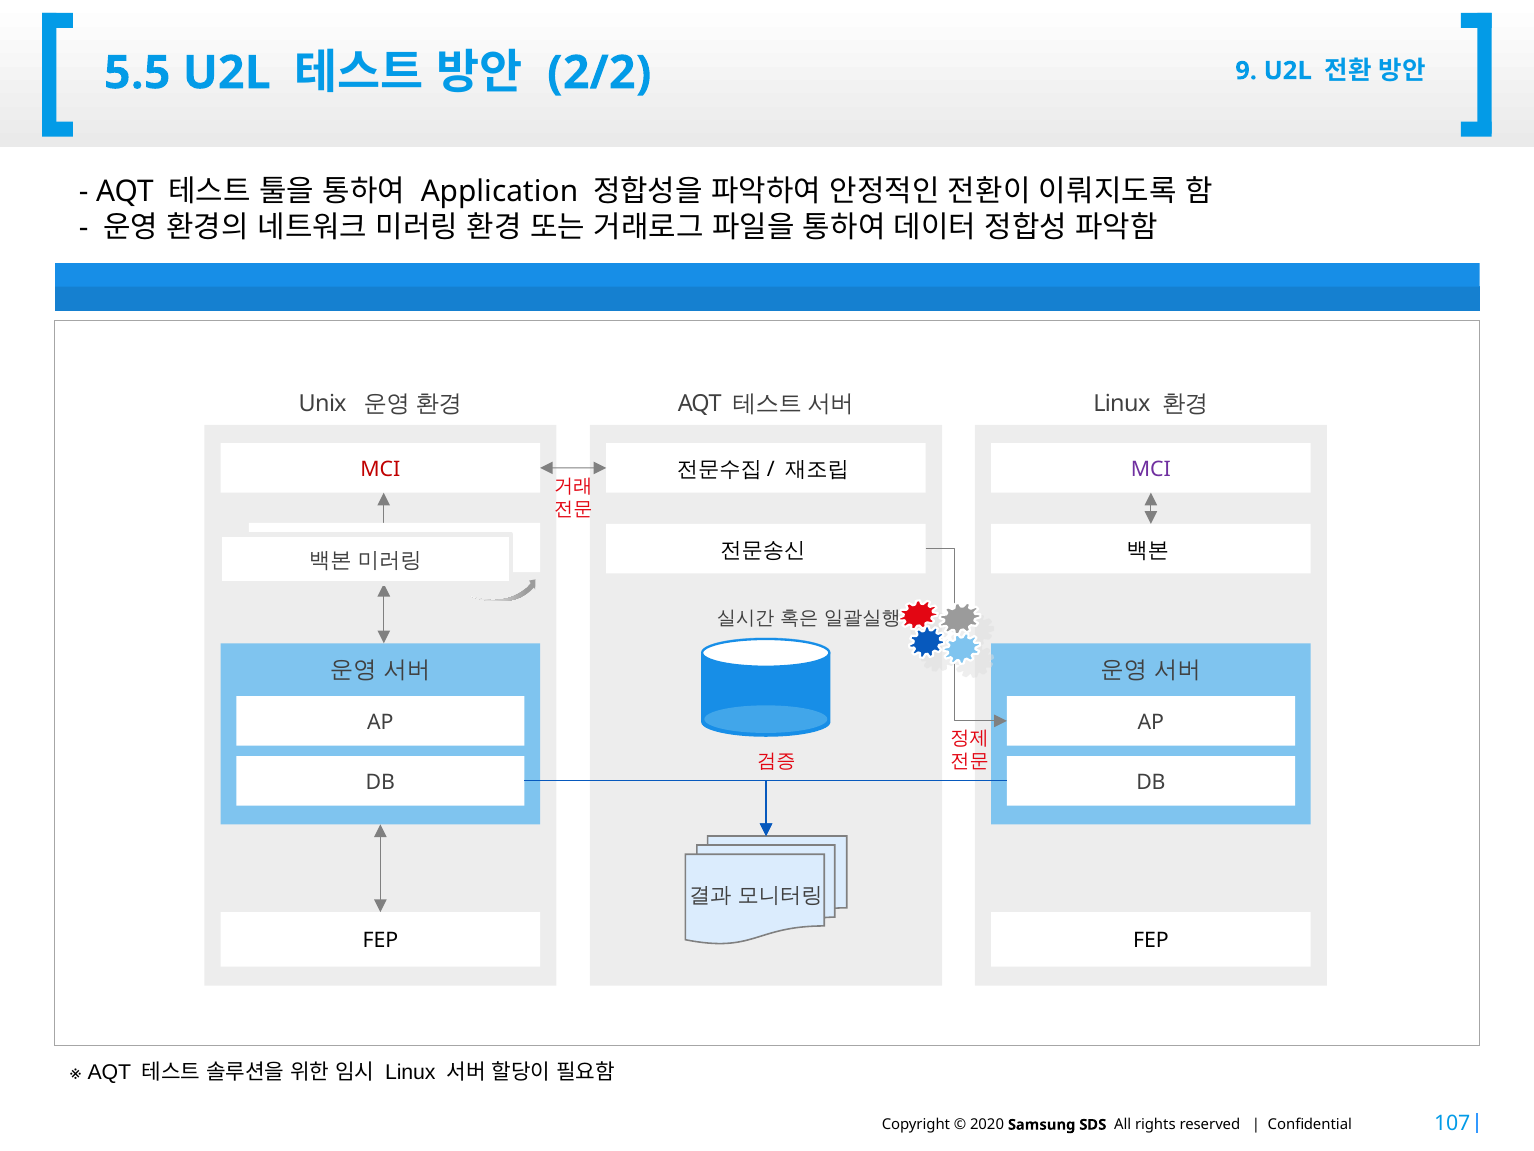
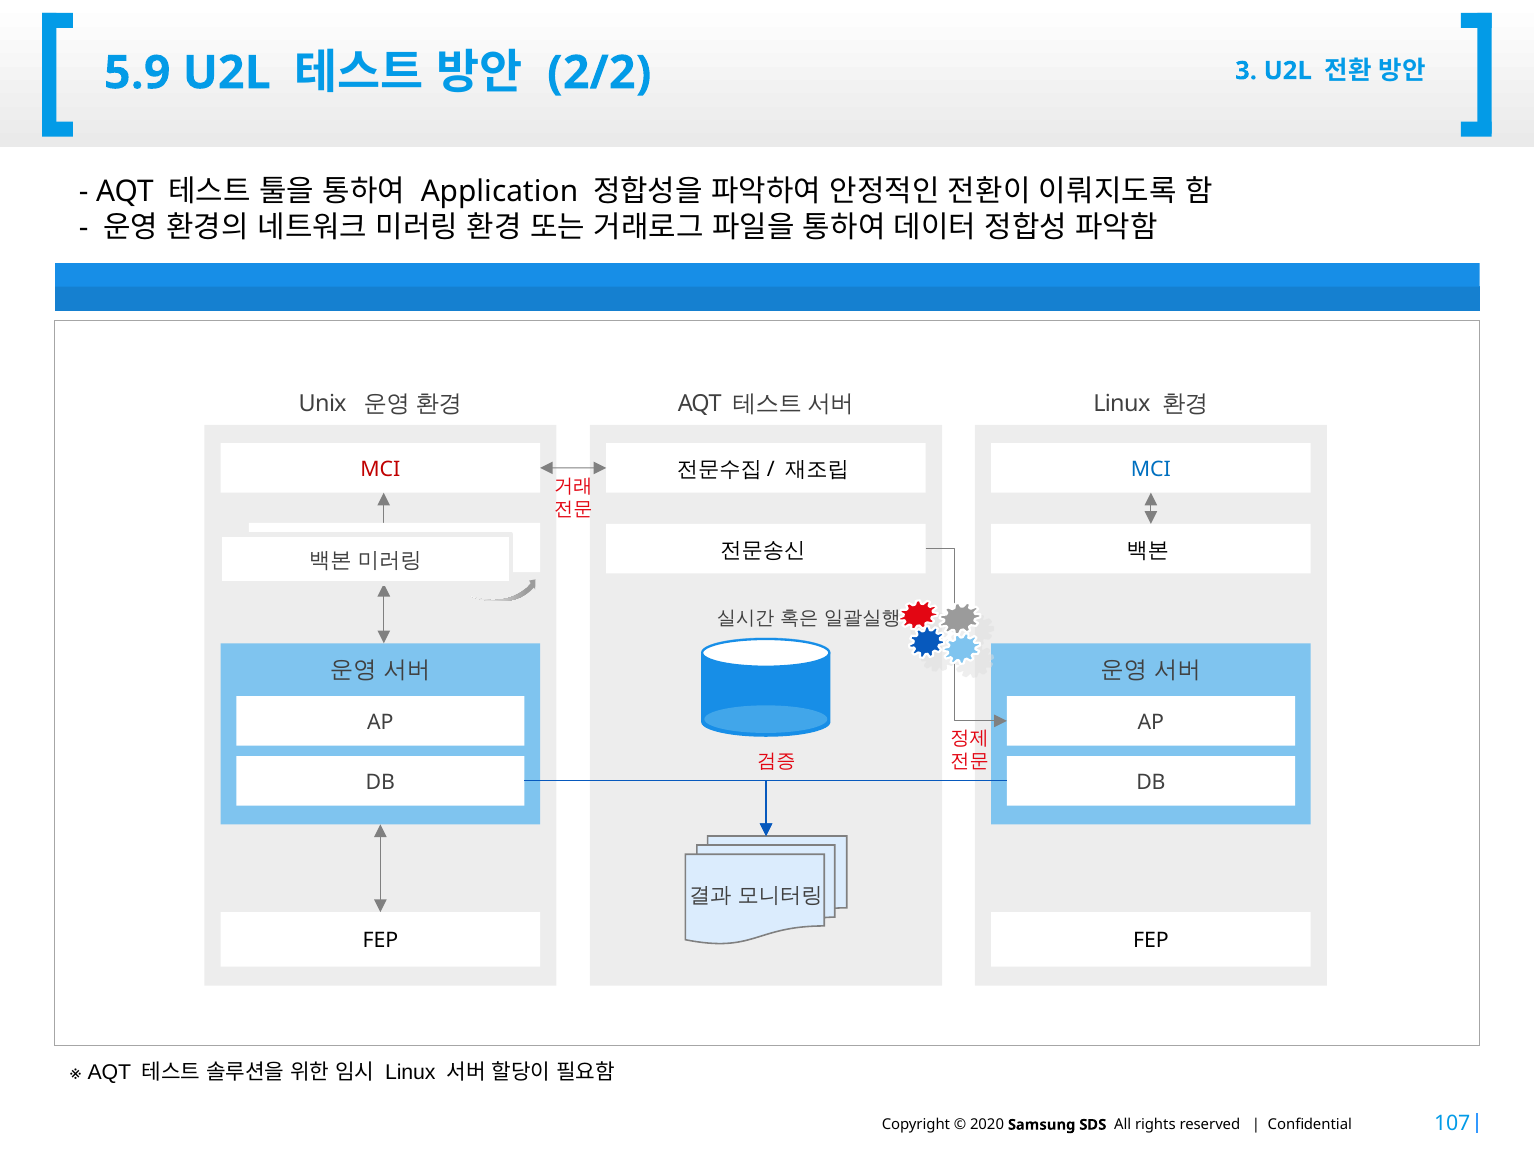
5.5: 5.5 -> 5.9
9: 9 -> 3
MCI at (1151, 469) colour: purple -> blue
